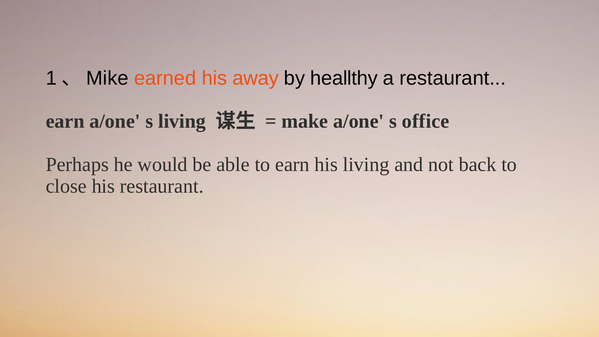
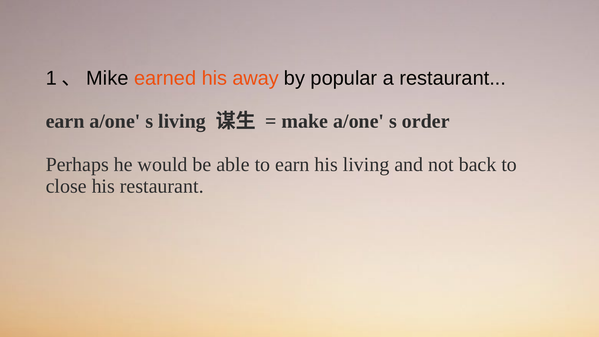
heallthy: heallthy -> popular
office: office -> order
